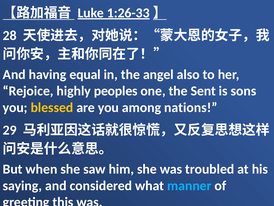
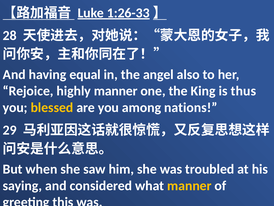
highly peoples: peoples -> manner
Sent: Sent -> King
sons: sons -> thus
manner at (189, 185) colour: light blue -> yellow
